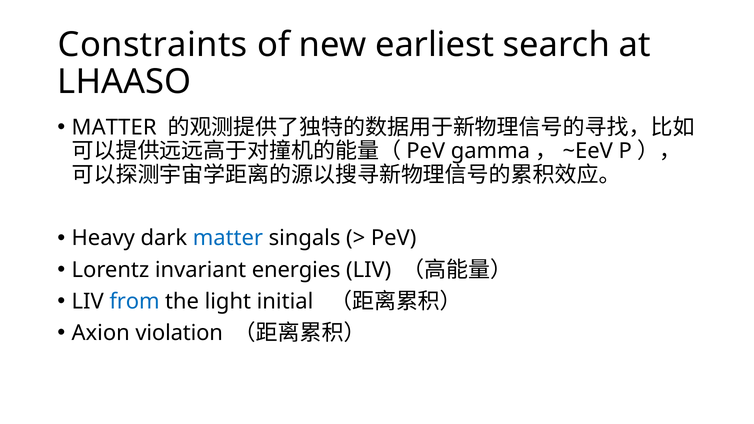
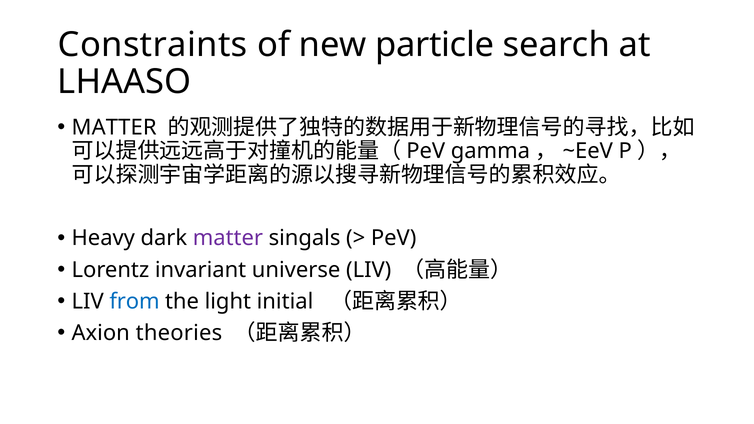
earliest: earliest -> particle
matter at (228, 238) colour: blue -> purple
energies: energies -> universe
violation: violation -> theories
